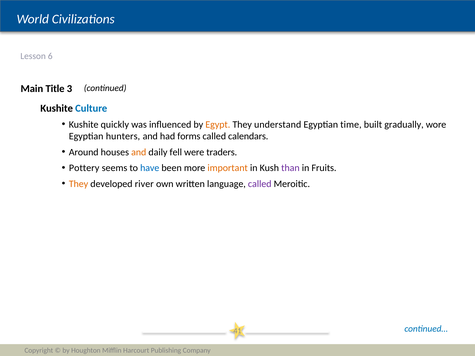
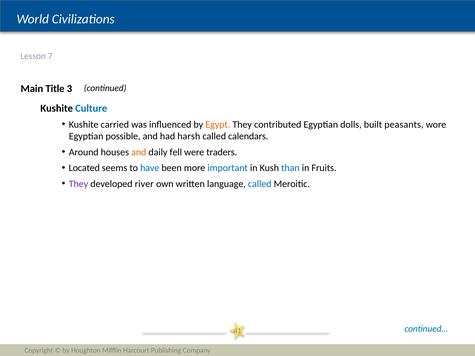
6: 6 -> 7
quickly: quickly -> carried
understand: understand -> contributed
time: time -> dolls
gradually: gradually -> peasants
hunters: hunters -> possible
forms: forms -> harsh
Pottery: Pottery -> Located
important colour: orange -> blue
than colour: purple -> blue
They at (79, 184) colour: orange -> purple
called at (260, 184) colour: purple -> blue
